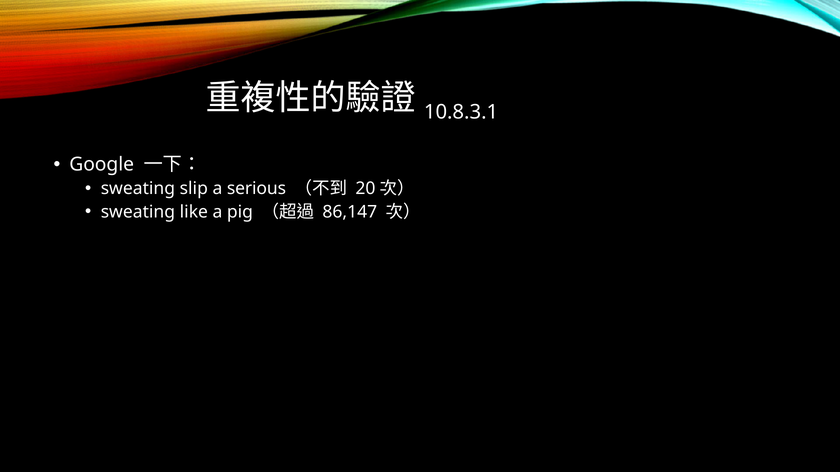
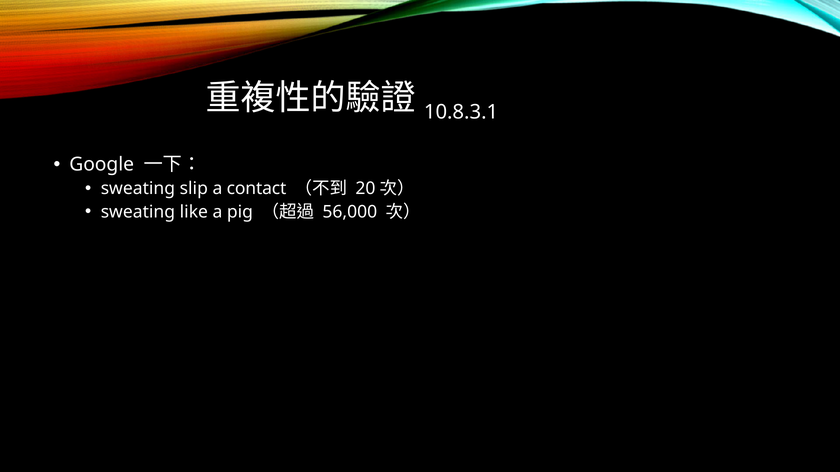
serious: serious -> contact
86,147: 86,147 -> 56,000
